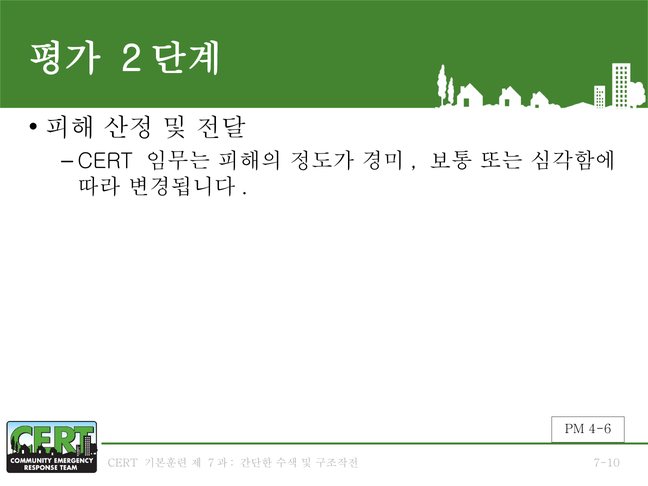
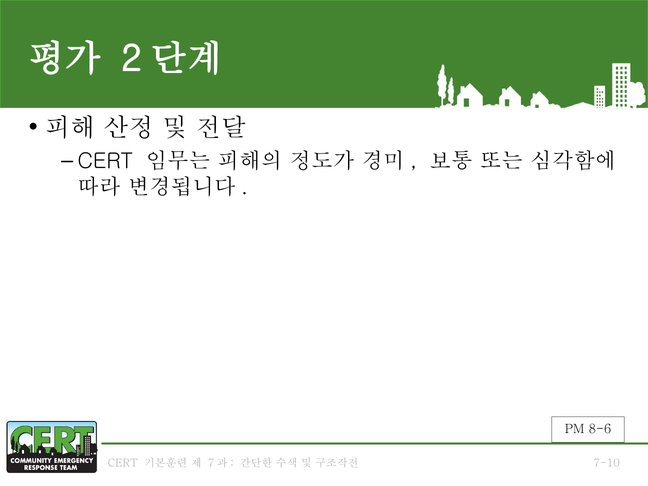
4-6: 4-6 -> 8-6
